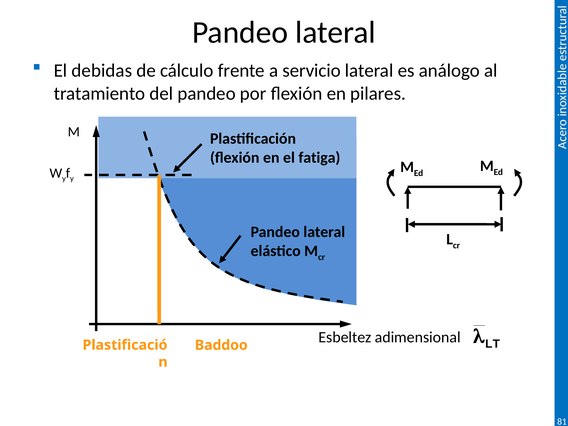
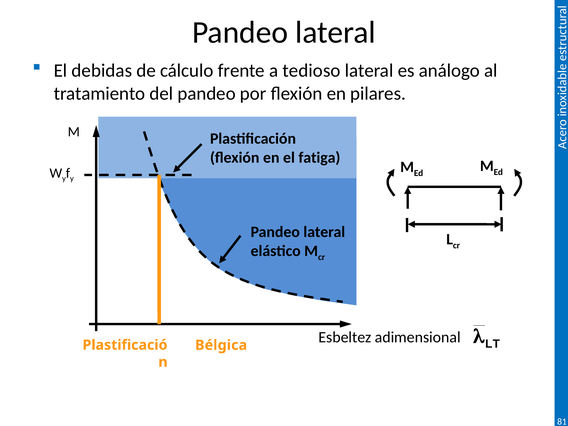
servicio: servicio -> tedioso
Baddoo: Baddoo -> Bélgica
